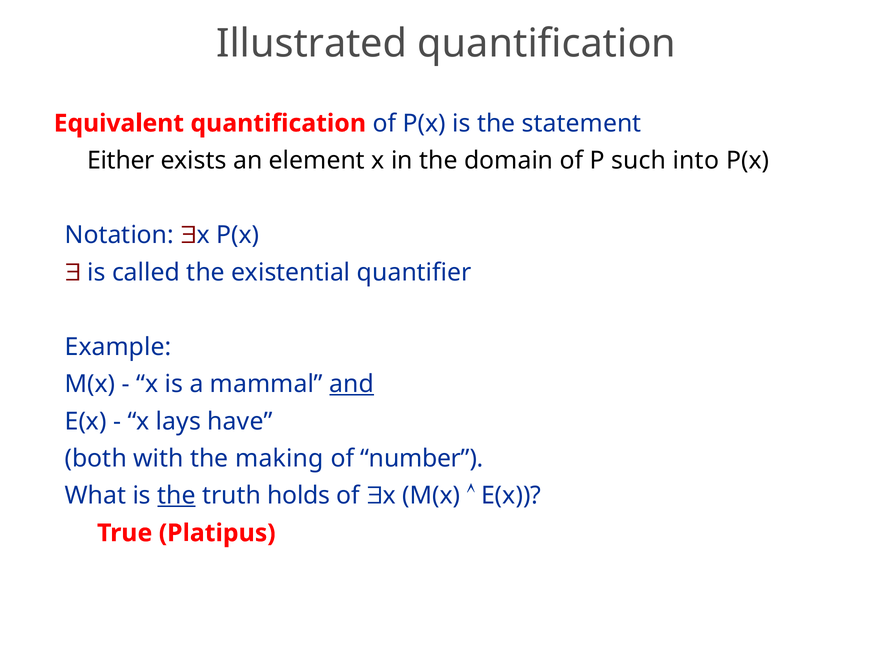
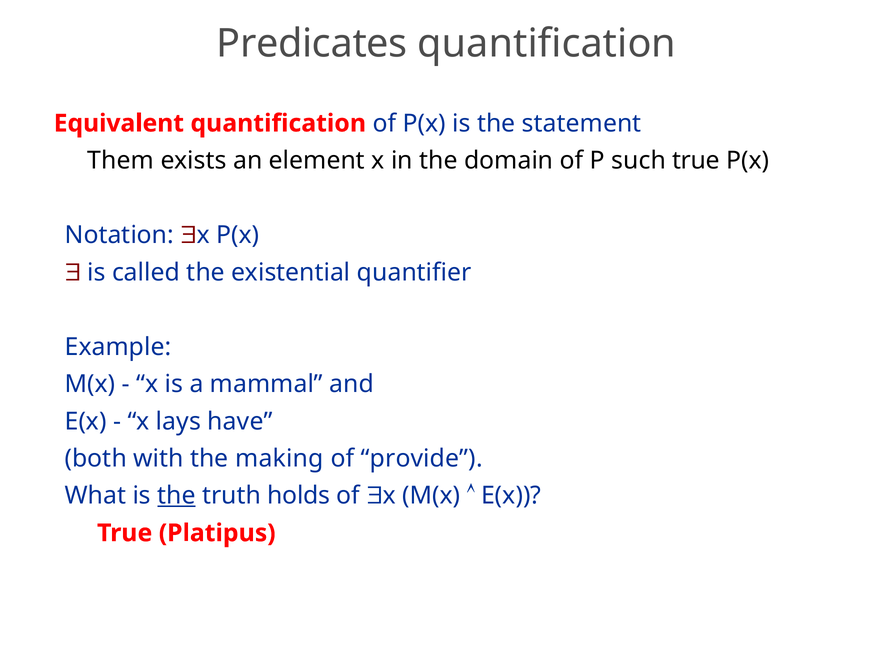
Illustrated: Illustrated -> Predicates
Either: Either -> Them
such into: into -> true
and underline: present -> none
number: number -> provide
